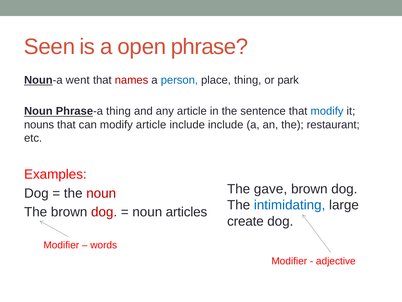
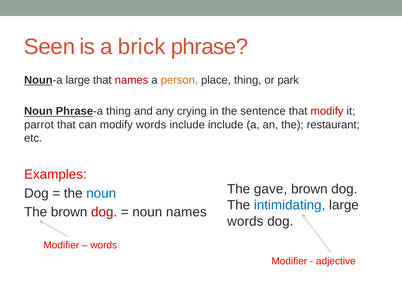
open: open -> brick
Noun-a went: went -> large
person colour: blue -> orange
any article: article -> crying
modify at (327, 111) colour: blue -> red
nouns: nouns -> parrot
modify article: article -> words
noun at (101, 193) colour: red -> blue
noun articles: articles -> names
create at (245, 221): create -> words
